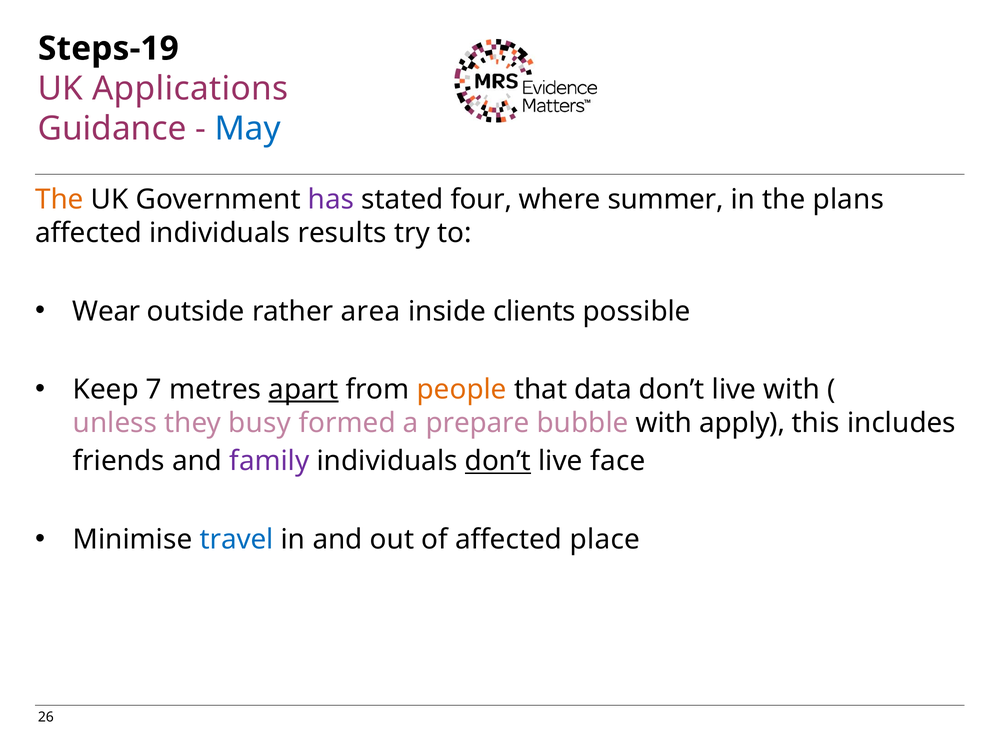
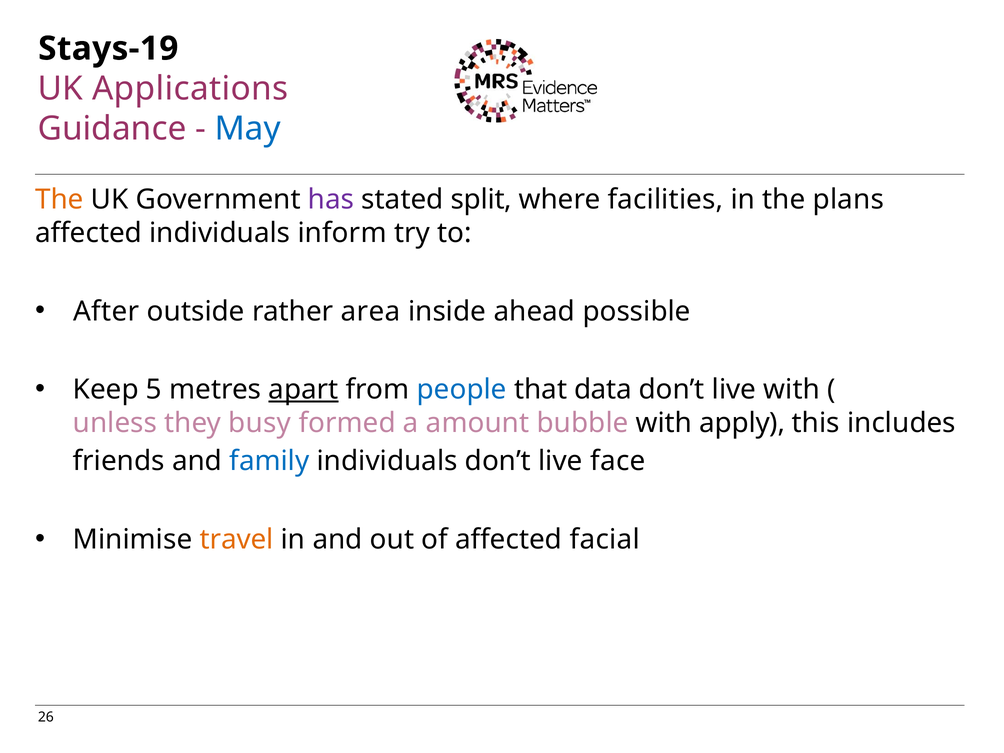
Steps-19: Steps-19 -> Stays-19
four: four -> split
summer: summer -> facilities
results: results -> inform
Wear: Wear -> After
clients: clients -> ahead
7: 7 -> 5
people colour: orange -> blue
prepare: prepare -> amount
family colour: purple -> blue
don’t at (498, 461) underline: present -> none
travel colour: blue -> orange
place: place -> facial
